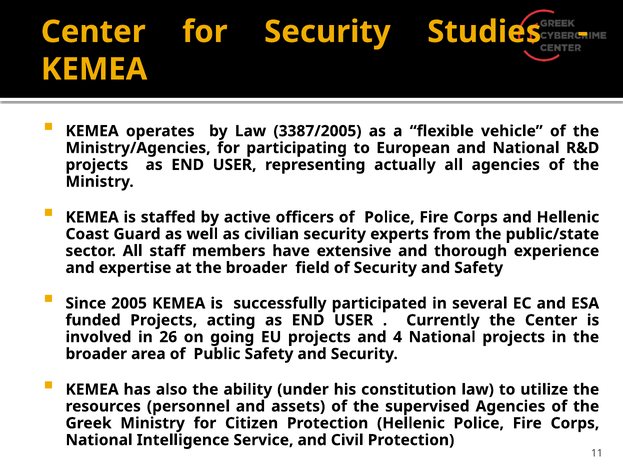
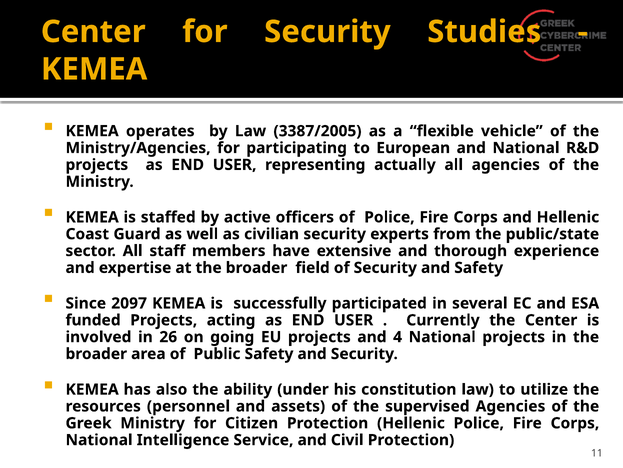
2005: 2005 -> 2097
